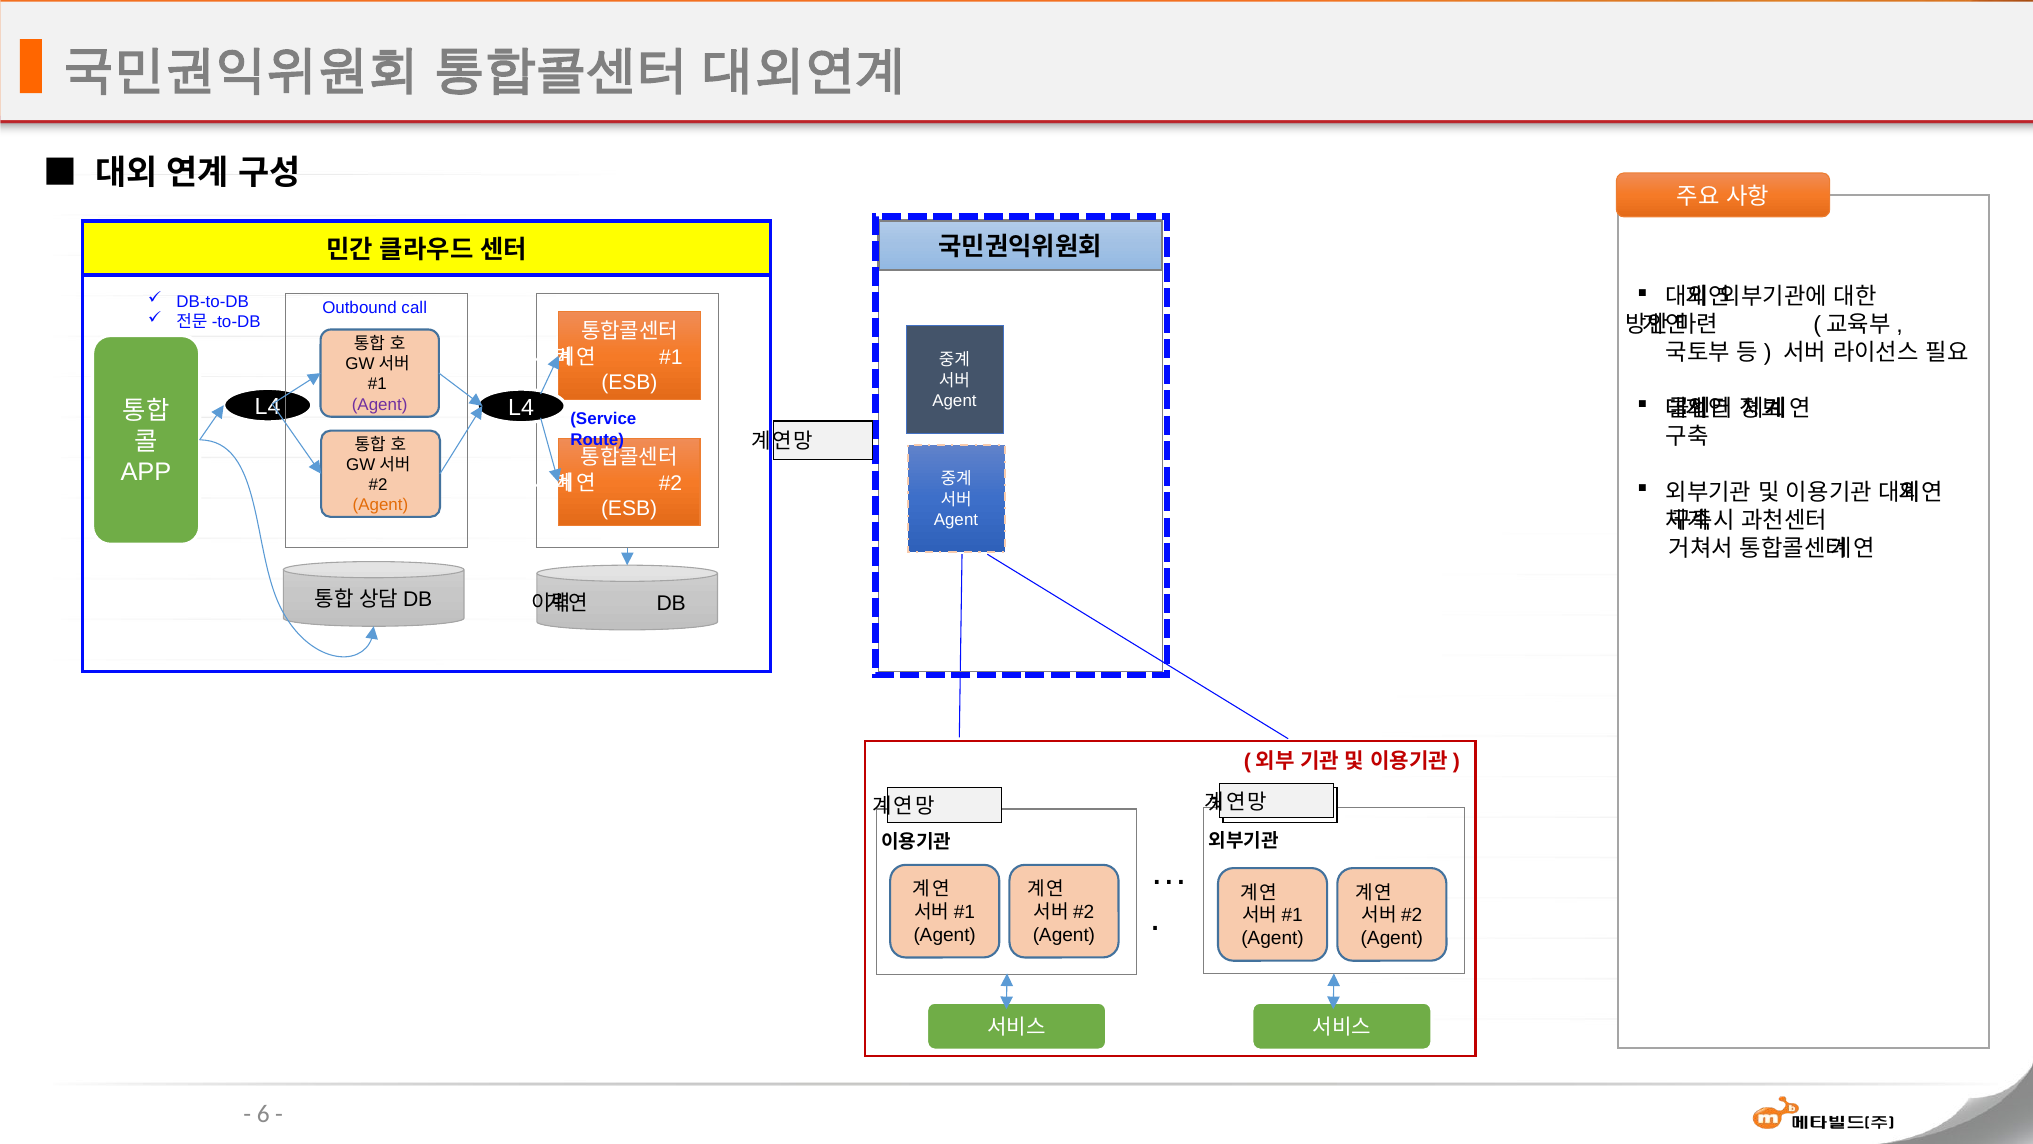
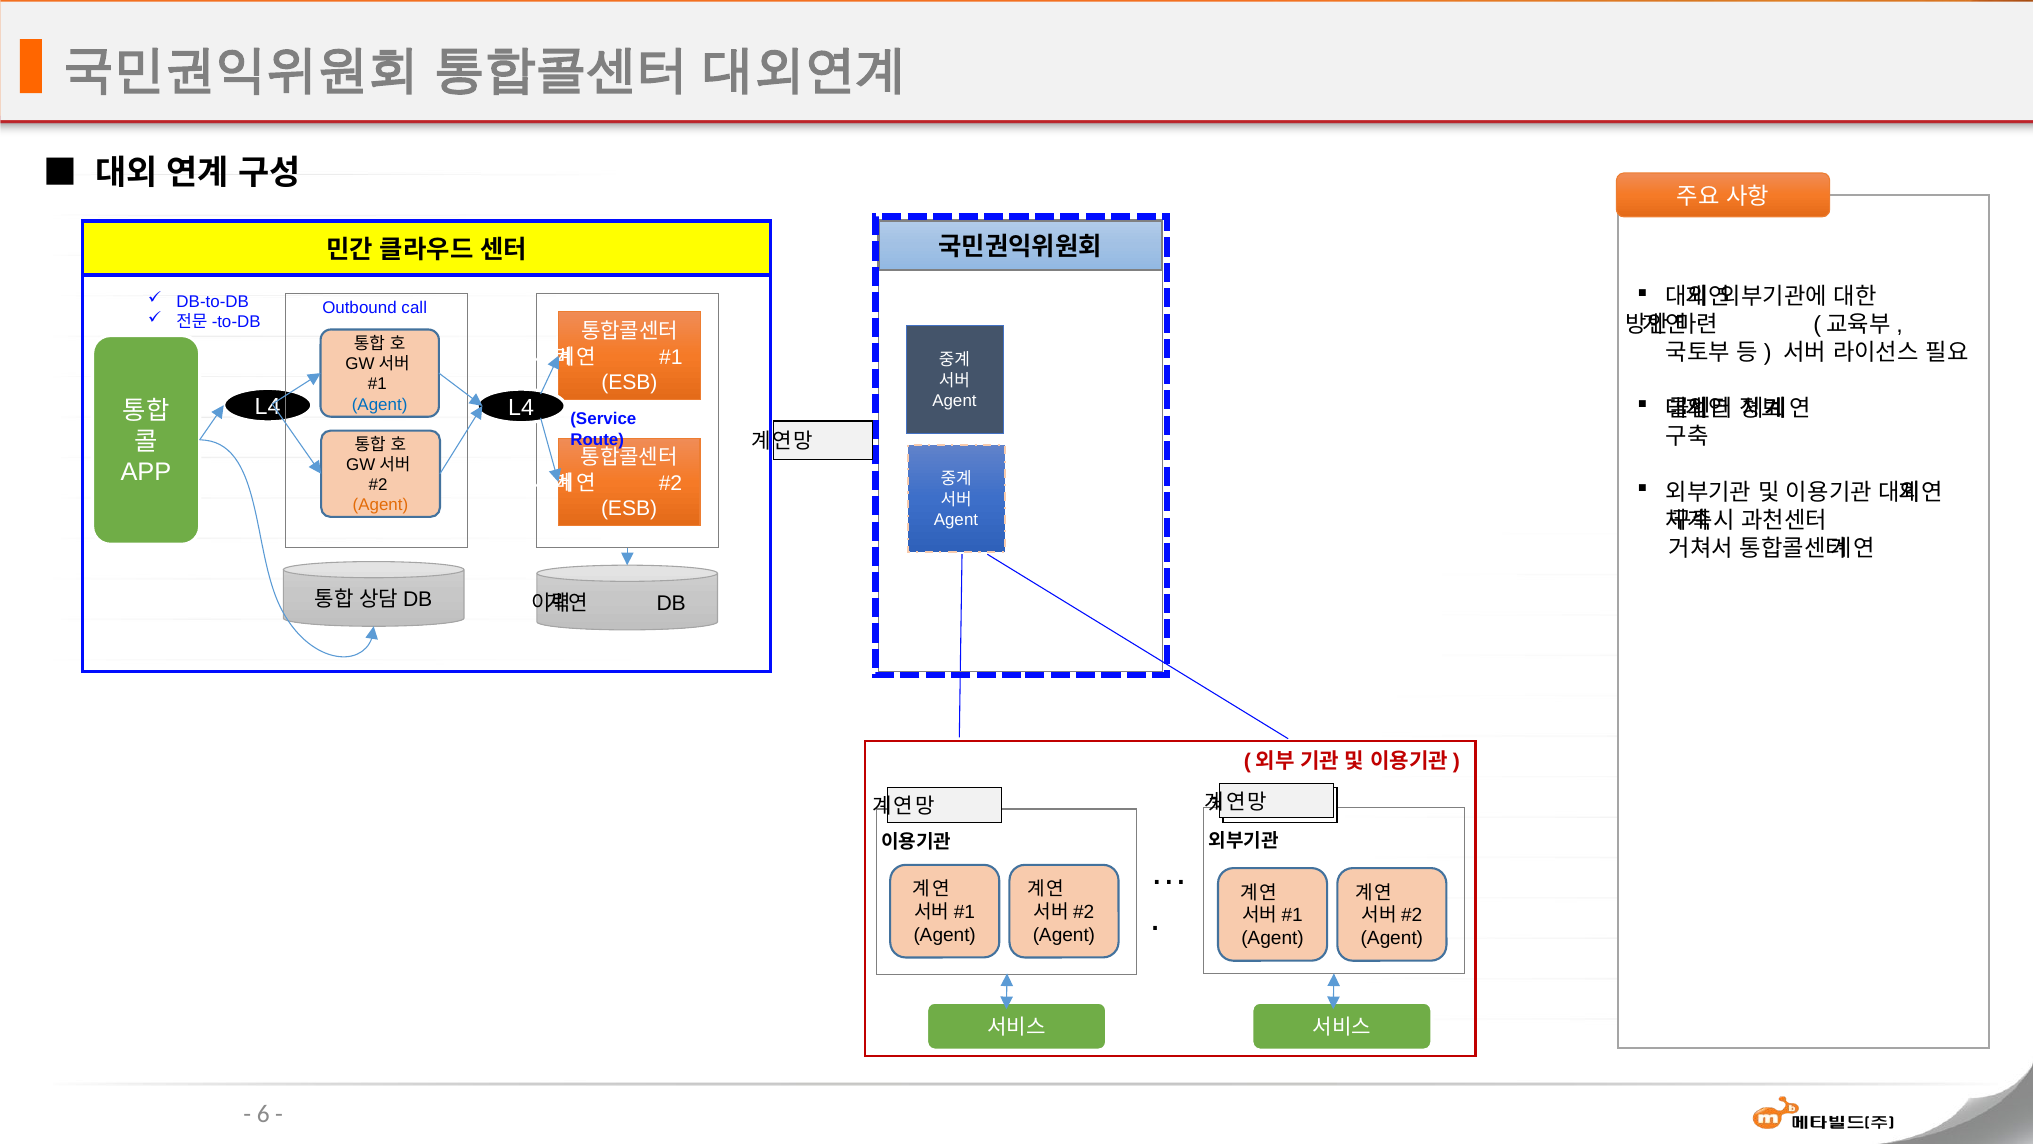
Agent at (380, 405) colour: purple -> blue
